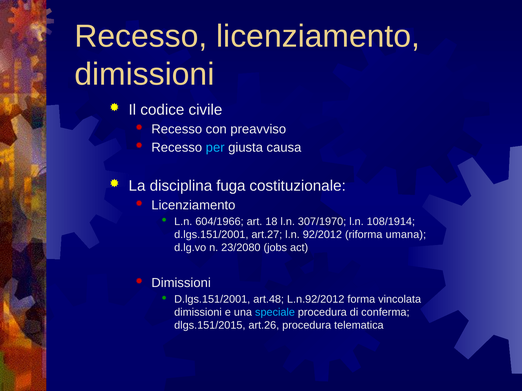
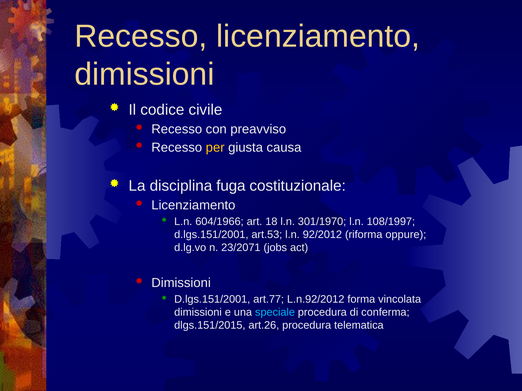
per colour: light blue -> yellow
307/1970: 307/1970 -> 301/1970
108/1914: 108/1914 -> 108/1997
art.27: art.27 -> art.53
umana: umana -> oppure
23/2080: 23/2080 -> 23/2071
art.48: art.48 -> art.77
